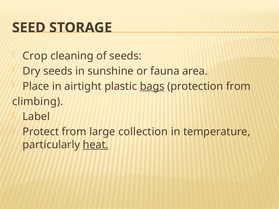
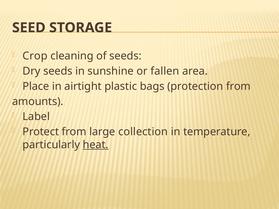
fauna: fauna -> fallen
bags underline: present -> none
climbing: climbing -> amounts
